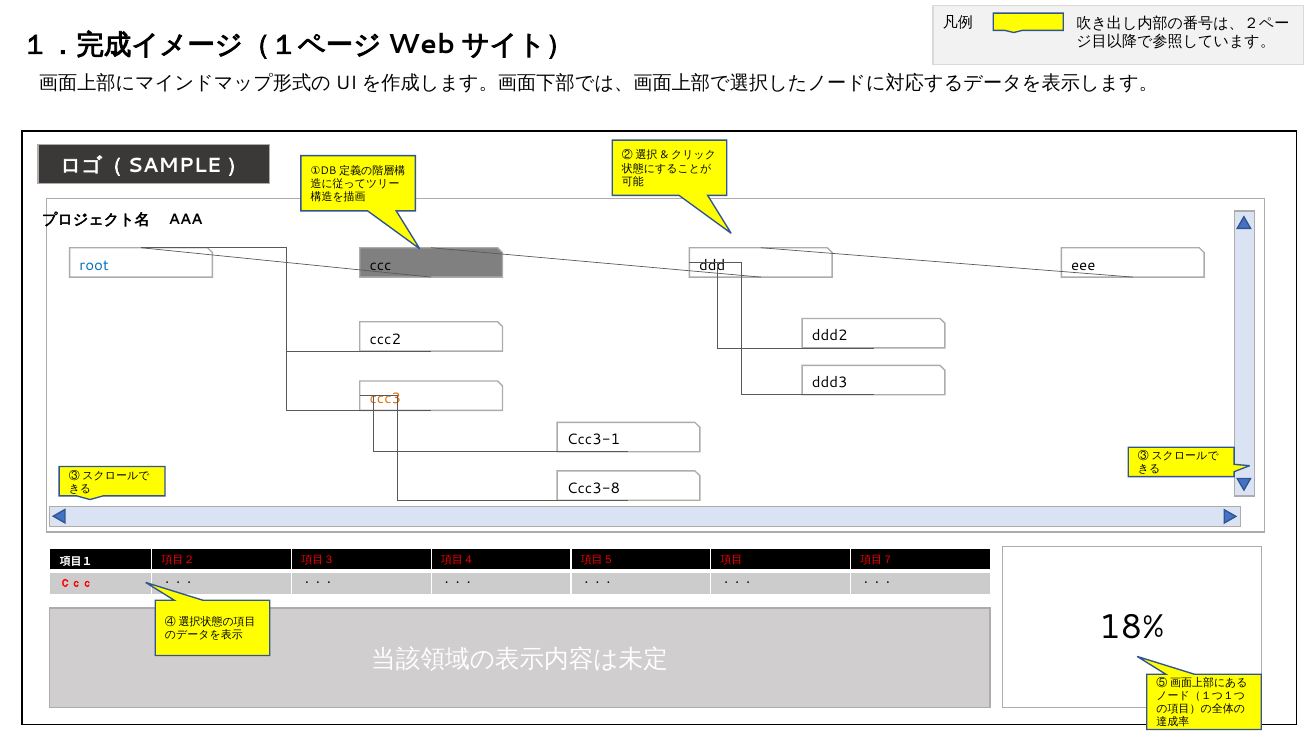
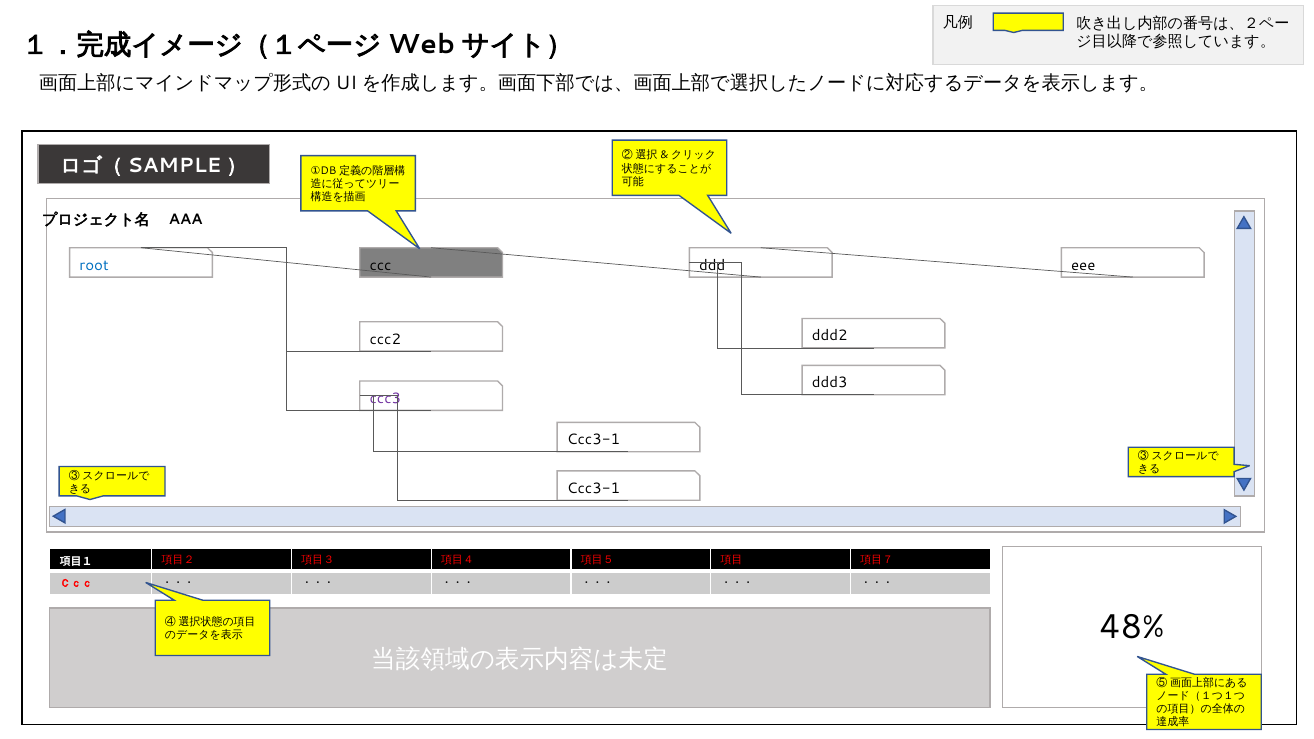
ccc3 colour: orange -> purple
Ccc3-8 at (594, 488): Ccc3-8 -> Ccc3-1
18%: 18% -> 48%
